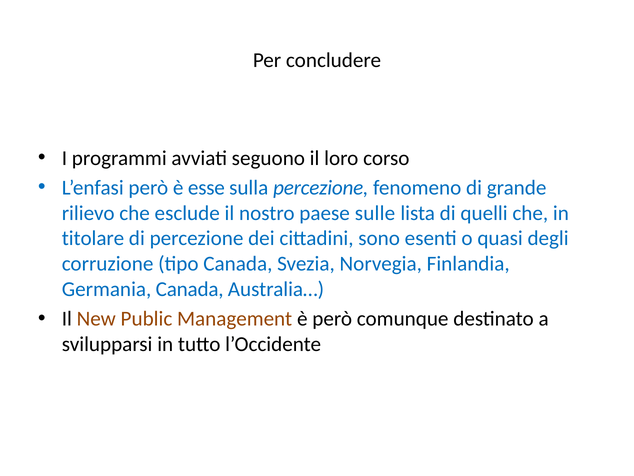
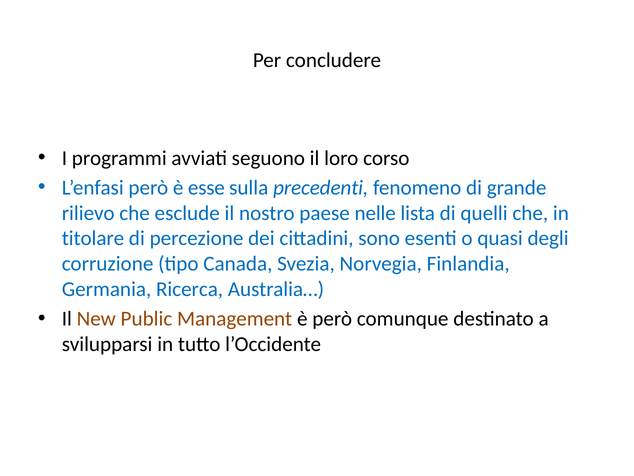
sulla percezione: percezione -> precedenti
sulle: sulle -> nelle
Germania Canada: Canada -> Ricerca
